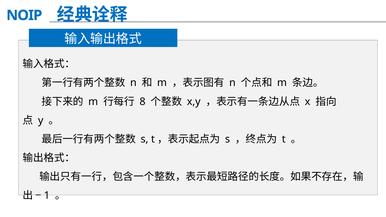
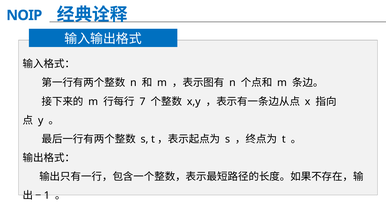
8: 8 -> 7
